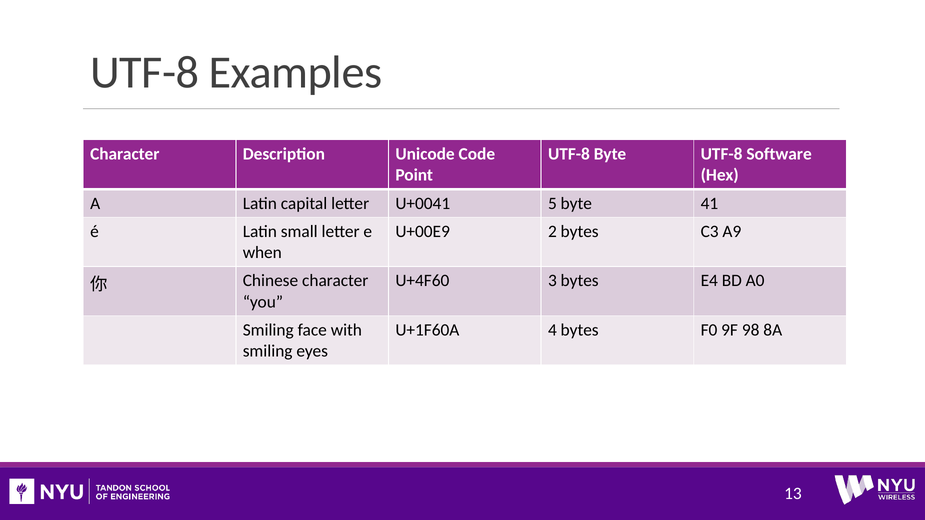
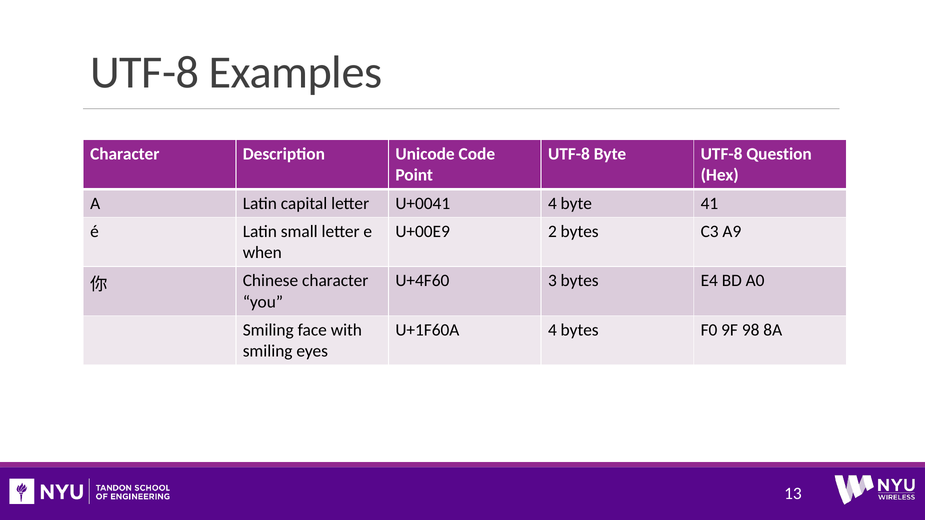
Software: Software -> Question
U+0041 5: 5 -> 4
